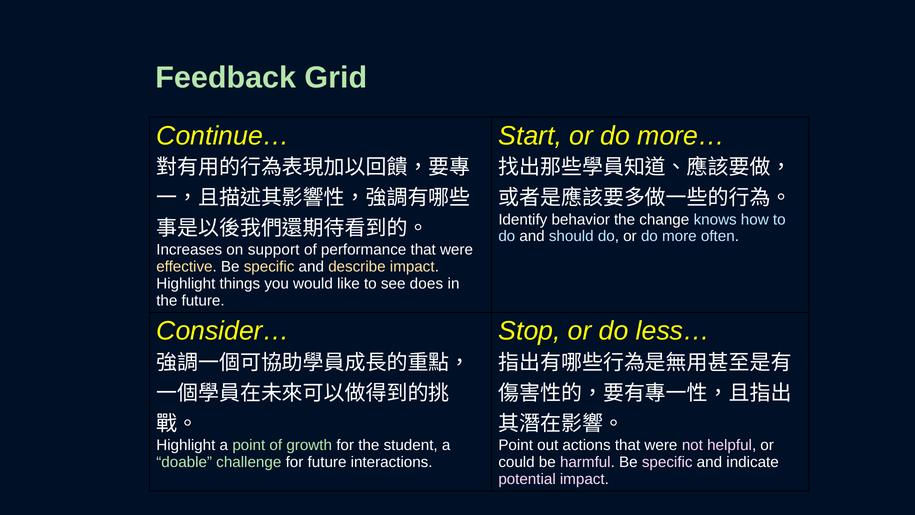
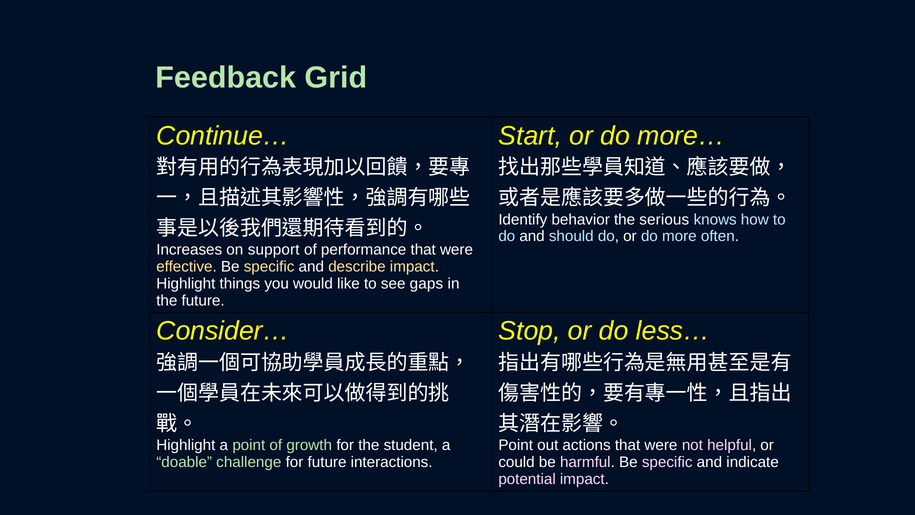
change: change -> serious
does: does -> gaps
